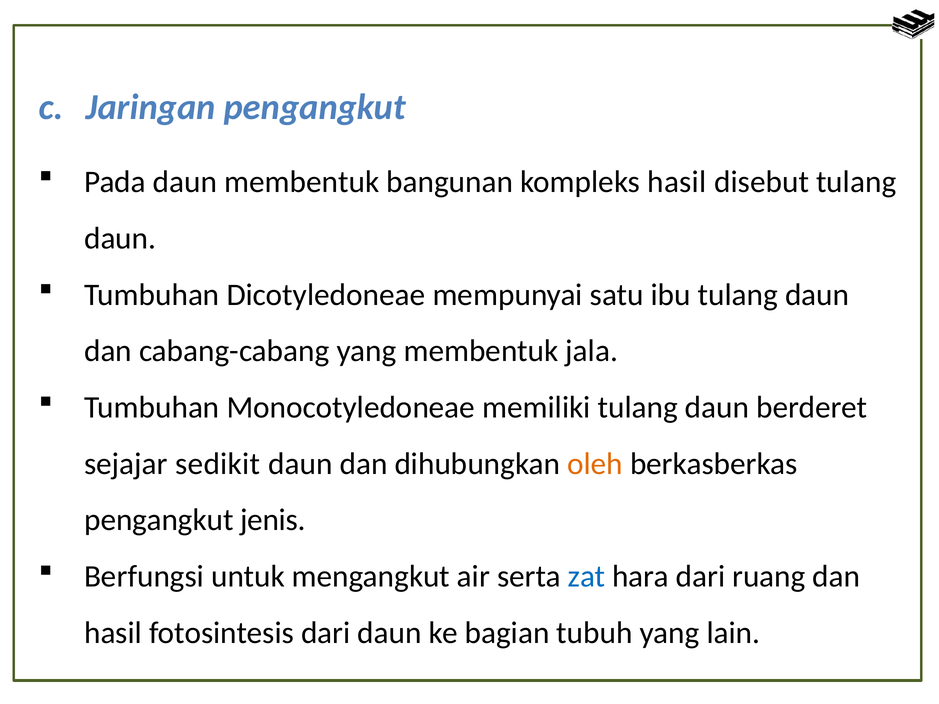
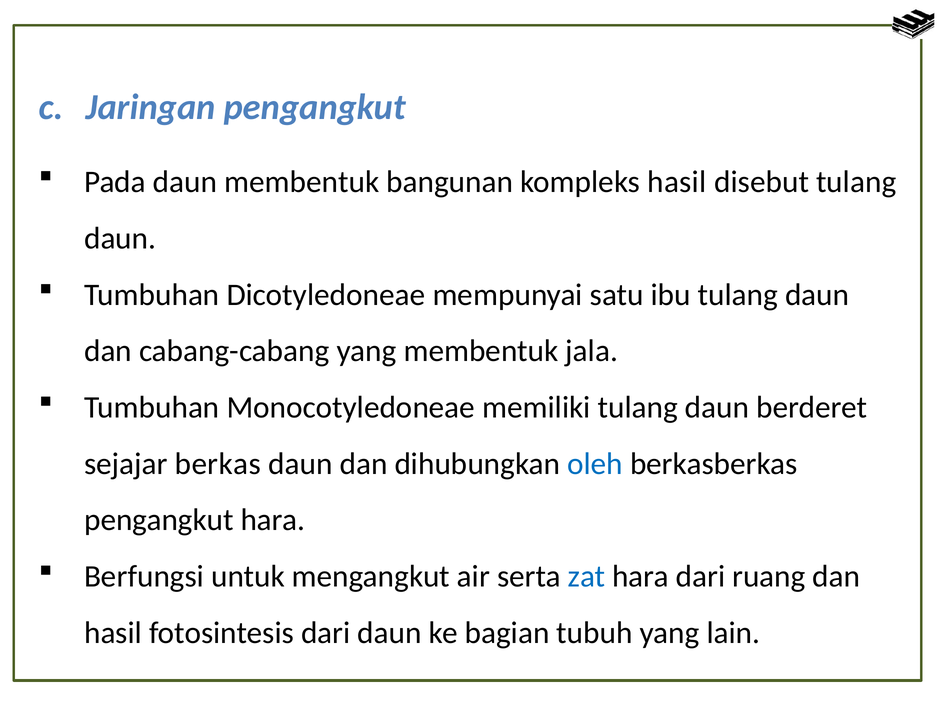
sedikit: sedikit -> berkas
oleh colour: orange -> blue
pengangkut jenis: jenis -> hara
